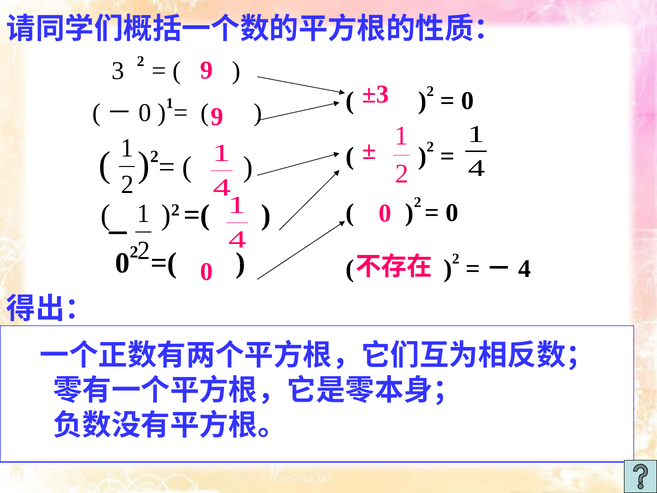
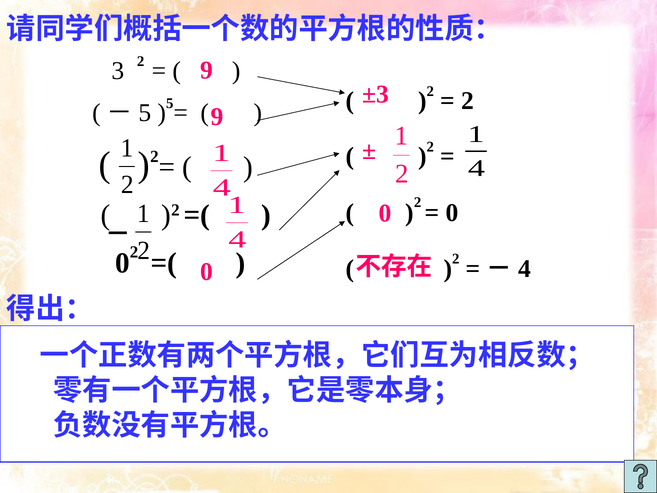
0 at (468, 101): 0 -> 2
0 at (145, 113): 0 -> 5
1 at (170, 104): 1 -> 5
